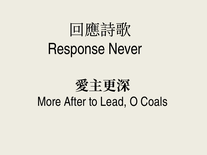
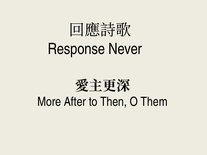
Lead: Lead -> Then
Coals: Coals -> Them
